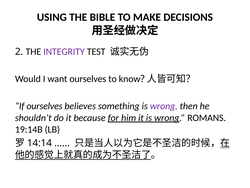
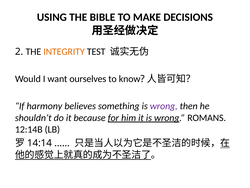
INTEGRITY colour: purple -> orange
If ourselves: ourselves -> harmony
19:14B: 19:14B -> 12:14B
